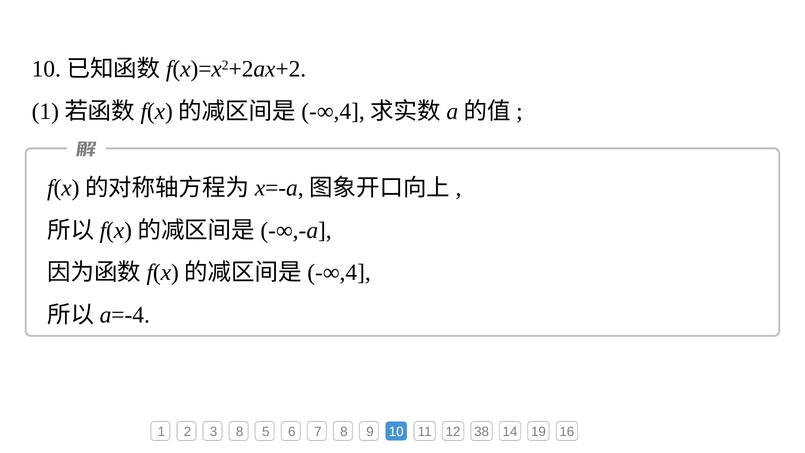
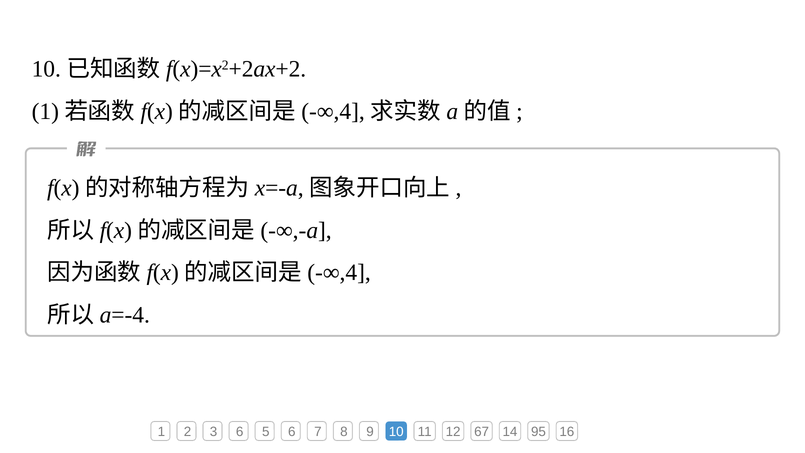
3 8: 8 -> 6
38: 38 -> 67
19: 19 -> 95
